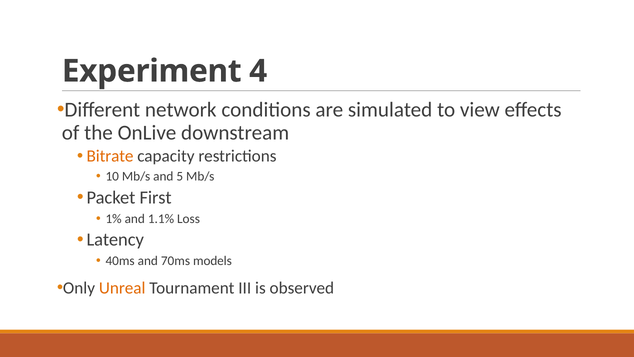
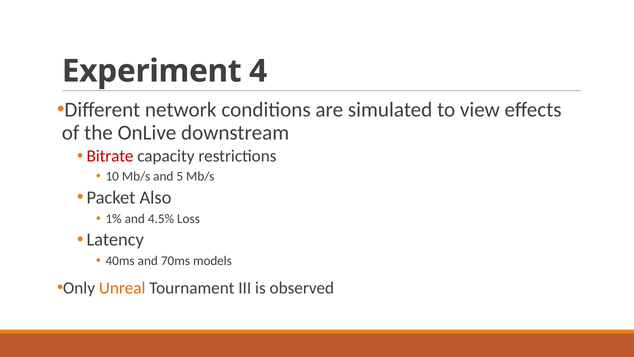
Bitrate colour: orange -> red
First: First -> Also
1.1%: 1.1% -> 4.5%
